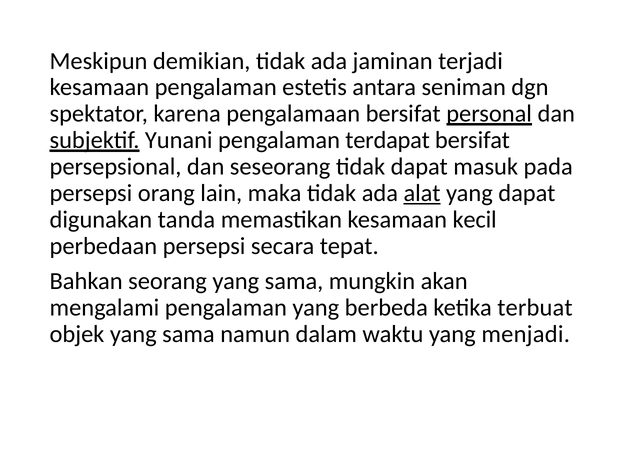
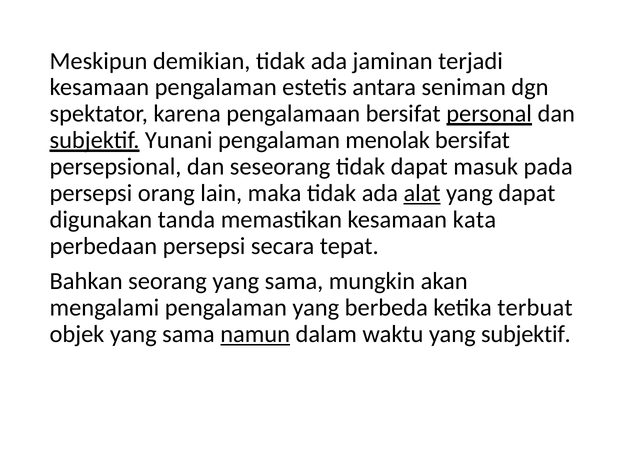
terdapat: terdapat -> menolak
kecil: kecil -> kata
namun underline: none -> present
yang menjadi: menjadi -> subjektif
